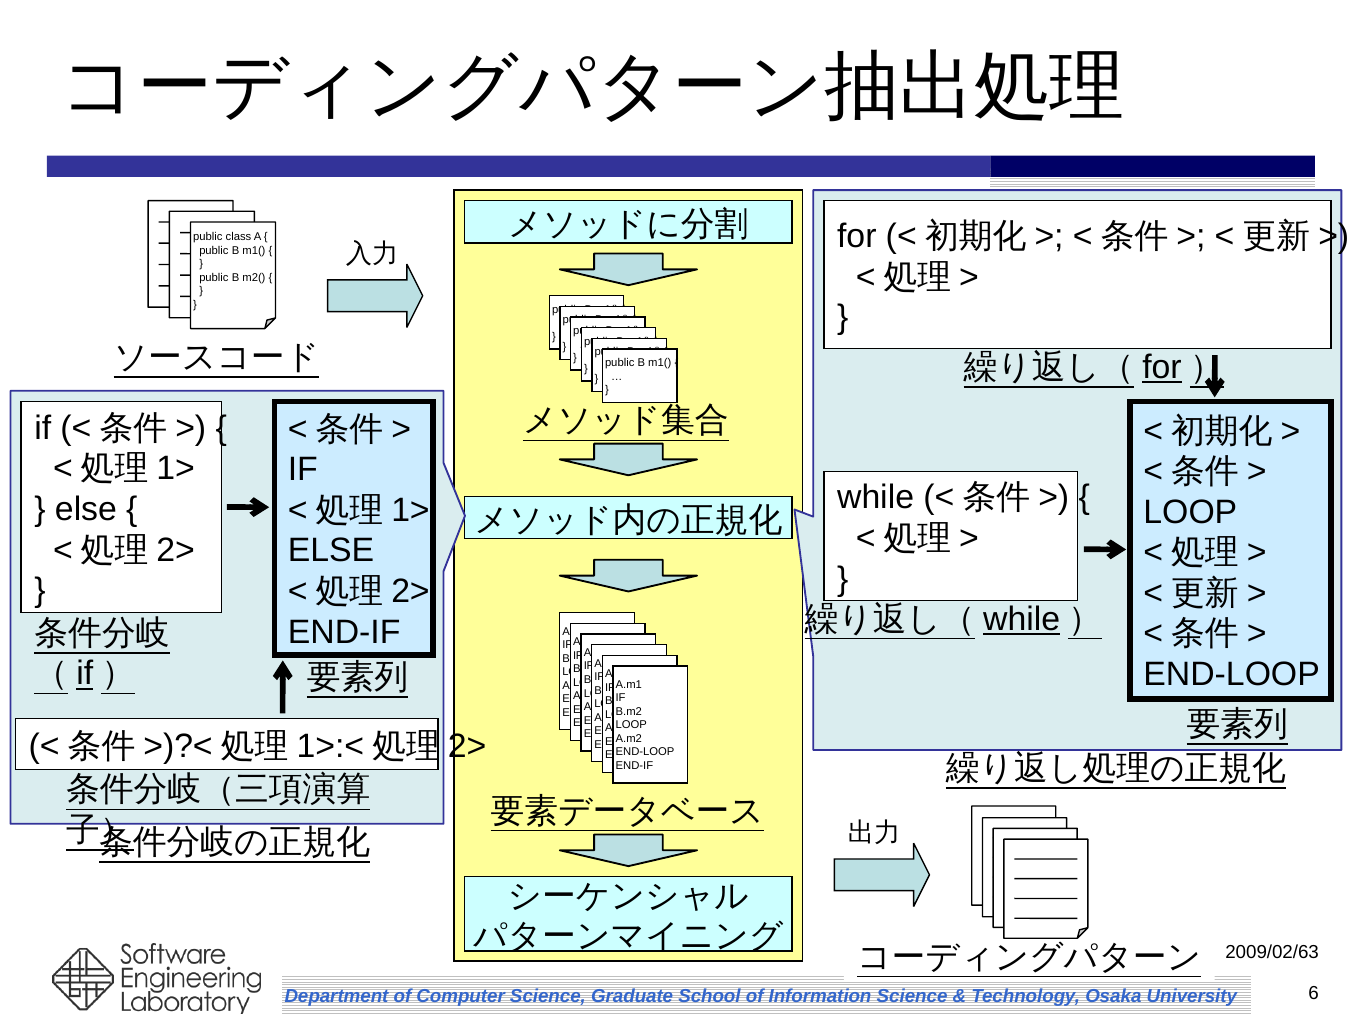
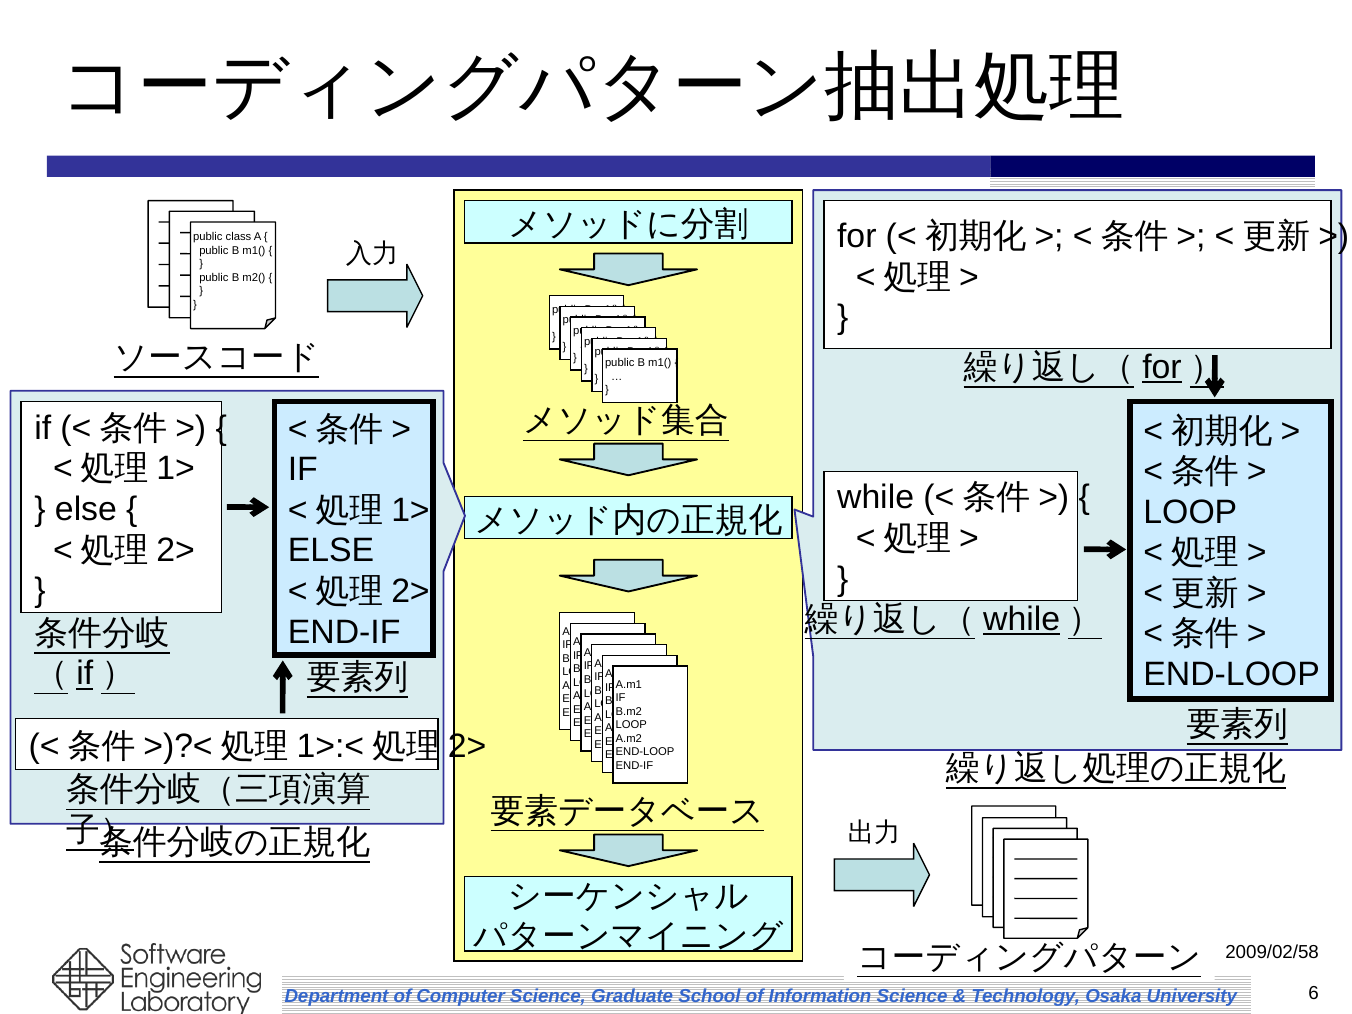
2009/02/63: 2009/02/63 -> 2009/02/58
